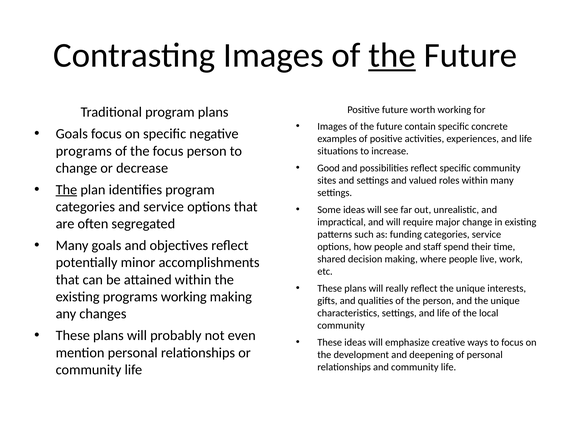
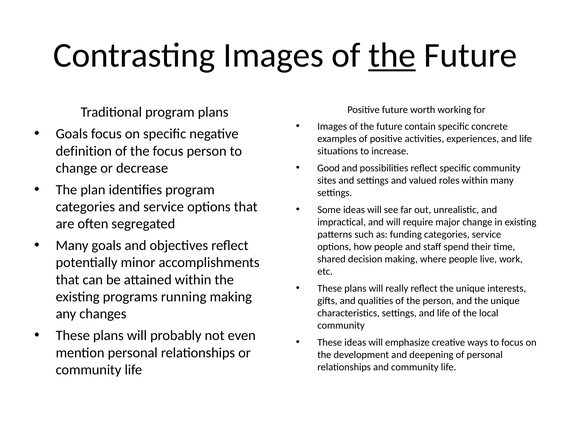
programs at (84, 151): programs -> definition
The at (66, 190) underline: present -> none
programs working: working -> running
